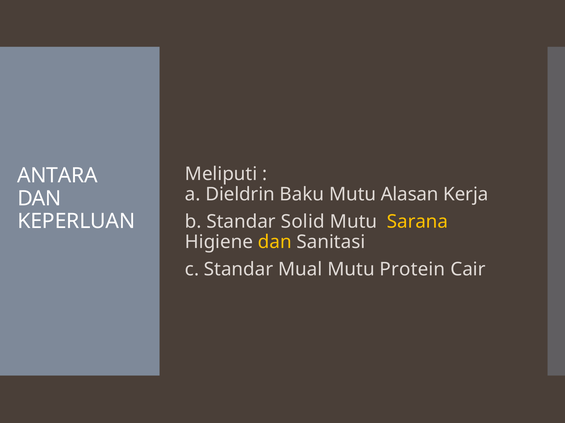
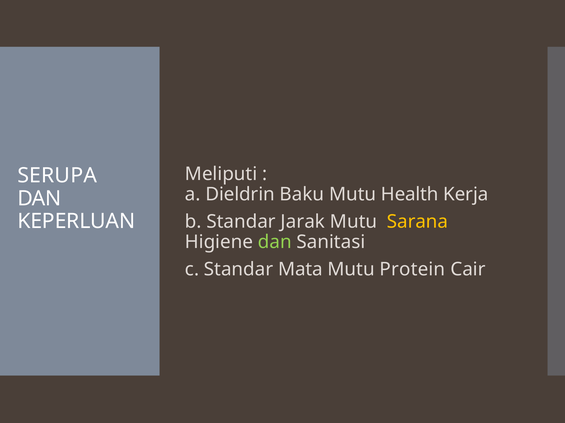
ANTARA: ANTARA -> SERUPA
Alasan: Alasan -> Health
Solid: Solid -> Jarak
dan at (275, 242) colour: yellow -> light green
Mual: Mual -> Mata
